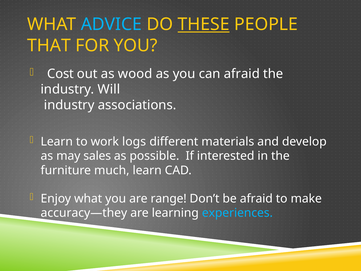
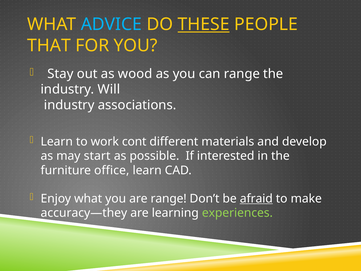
Cost: Cost -> Stay
can afraid: afraid -> range
logs: logs -> cont
sales: sales -> start
much: much -> office
afraid at (256, 198) underline: none -> present
experiences colour: light blue -> light green
